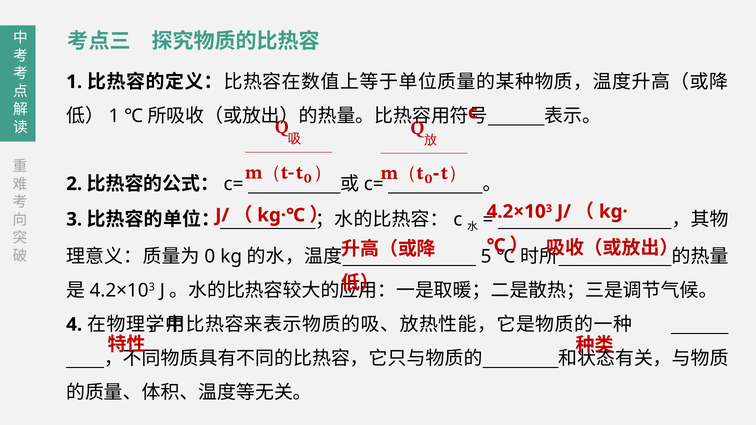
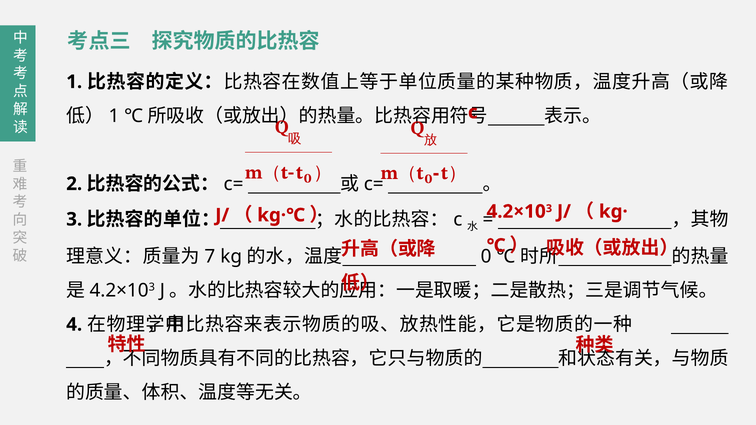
0: 0 -> 7
5: 5 -> 0
